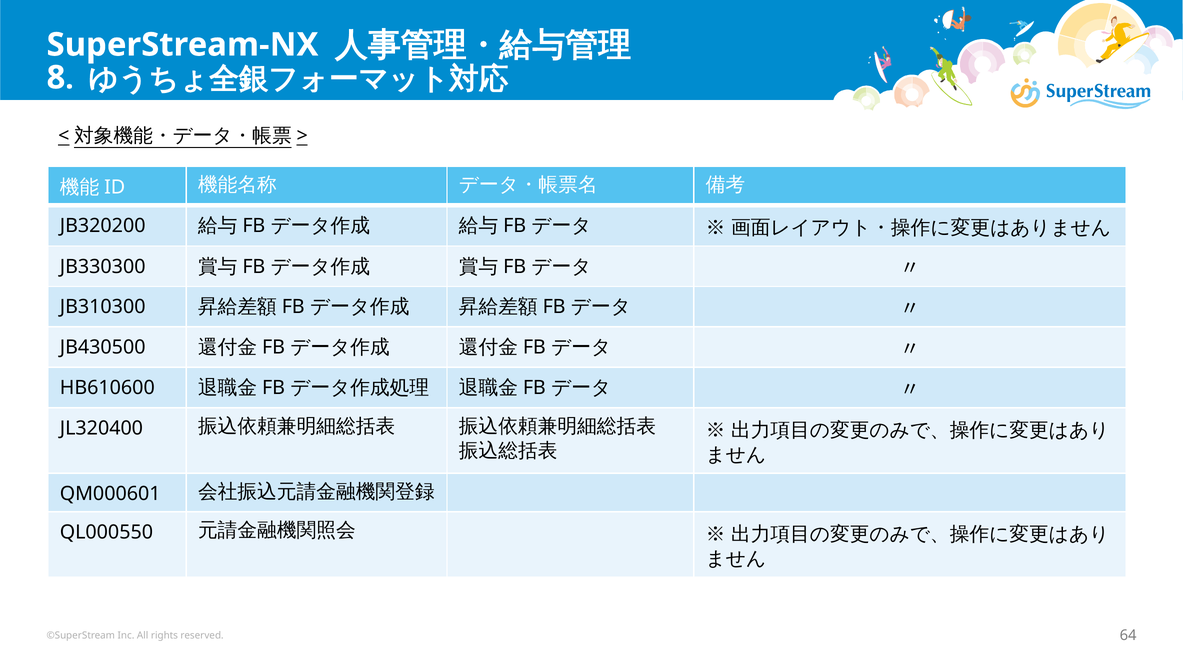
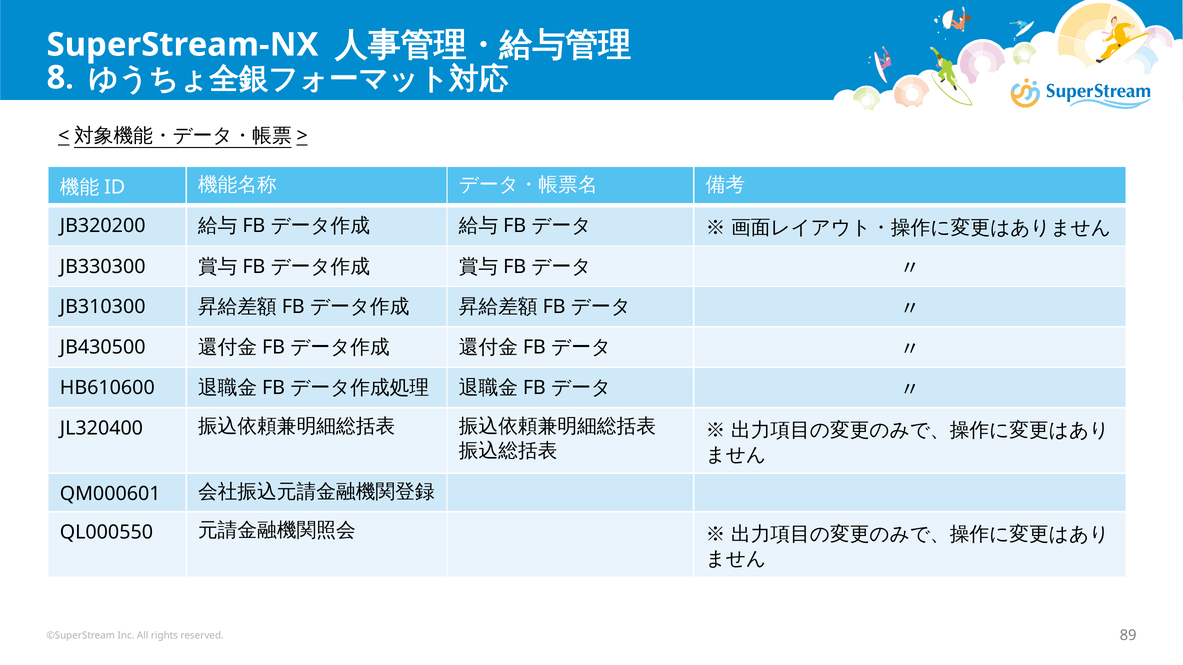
64: 64 -> 89
